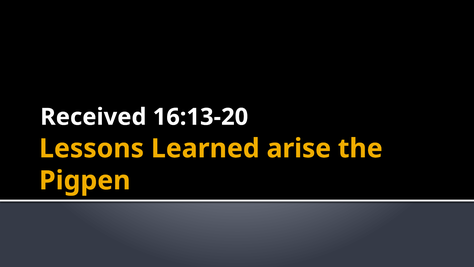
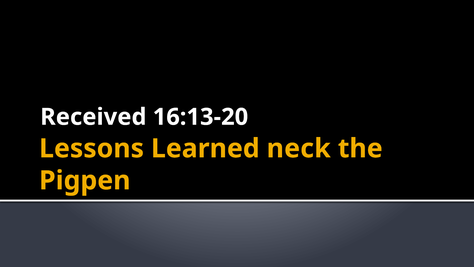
arise: arise -> neck
